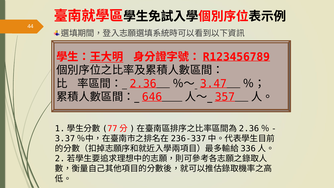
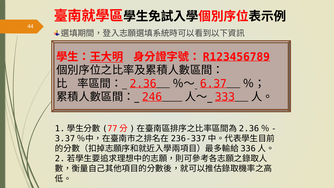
3.47: 3.47 -> 6.37
646: 646 -> 246
357: 357 -> 333
